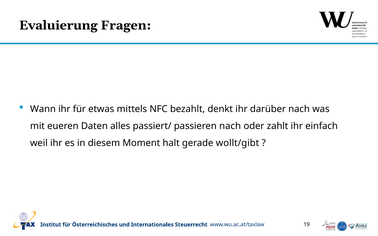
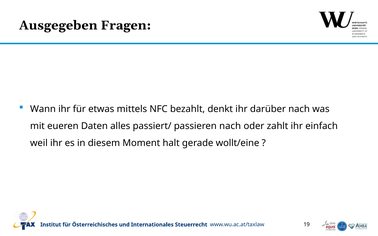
Evaluierung: Evaluierung -> Ausgegeben
wollt/gibt: wollt/gibt -> wollt/eine
